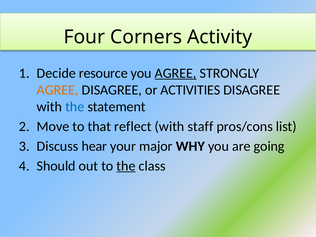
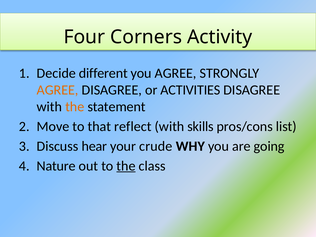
resource: resource -> different
AGREE at (176, 73) underline: present -> none
the at (75, 107) colour: blue -> orange
staff: staff -> skills
major: major -> crude
Should: Should -> Nature
